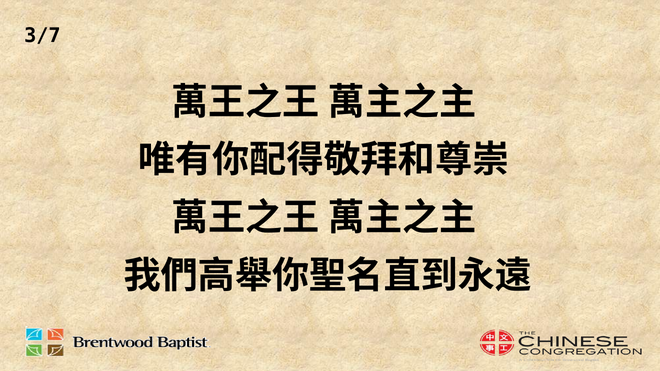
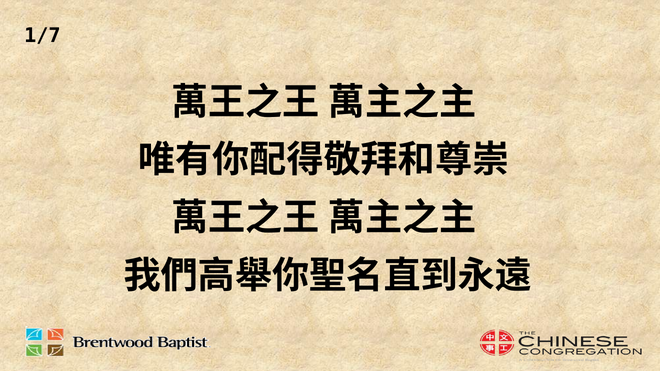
3/7: 3/7 -> 1/7
